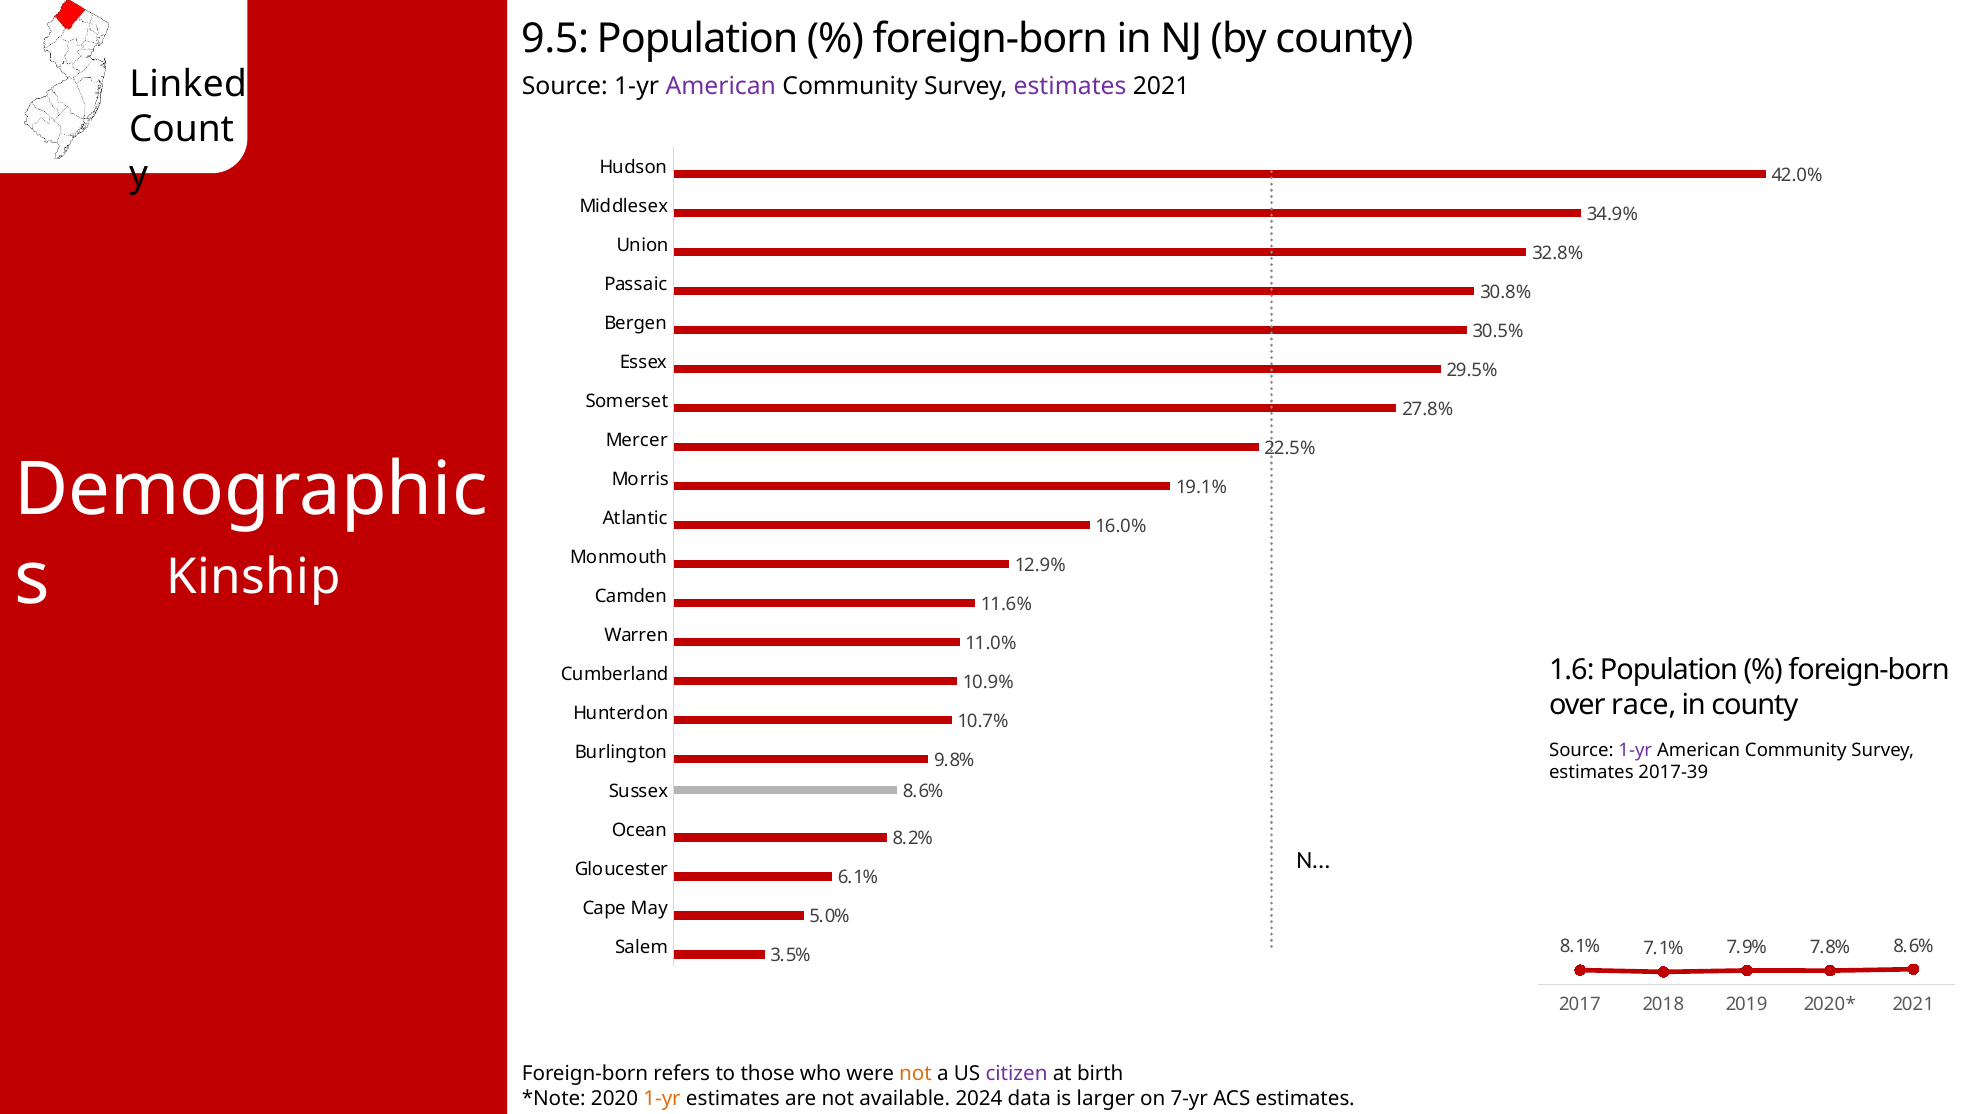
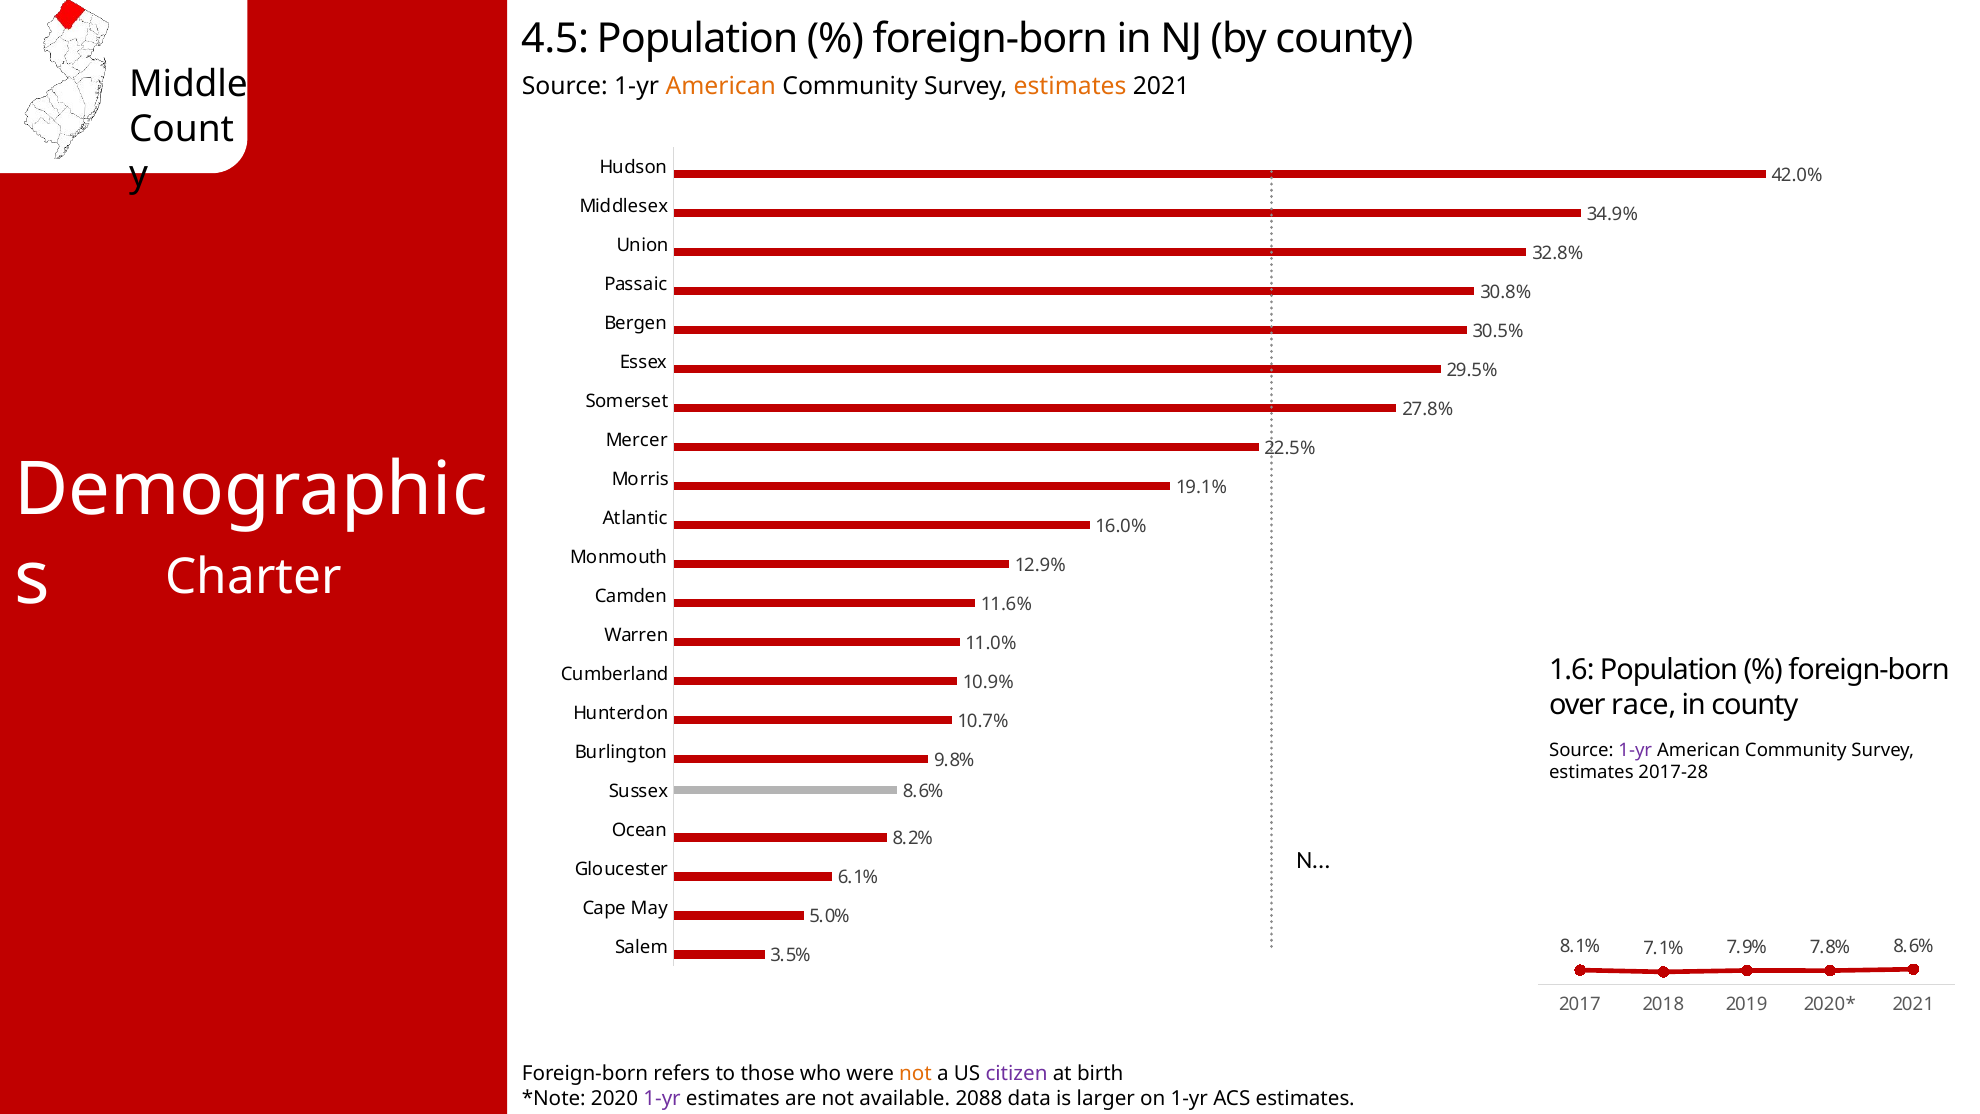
9.5: 9.5 -> 4.5
Linked: Linked -> Middle
American at (721, 86) colour: purple -> orange
estimates at (1070, 86) colour: purple -> orange
Kinship: Kinship -> Charter
2017-39: 2017-39 -> 2017-28
1-yr at (662, 1098) colour: orange -> purple
2024: 2024 -> 2088
on 7-yr: 7-yr -> 1-yr
